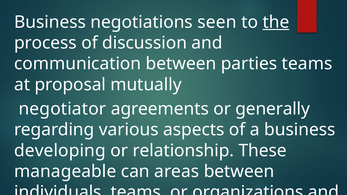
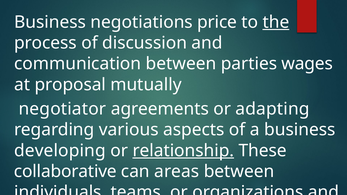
seen: seen -> price
parties teams: teams -> wages
generally: generally -> adapting
relationship underline: none -> present
manageable: manageable -> collaborative
